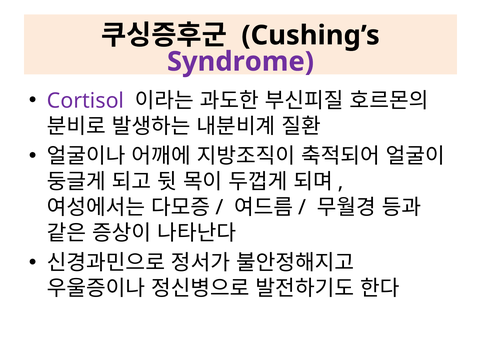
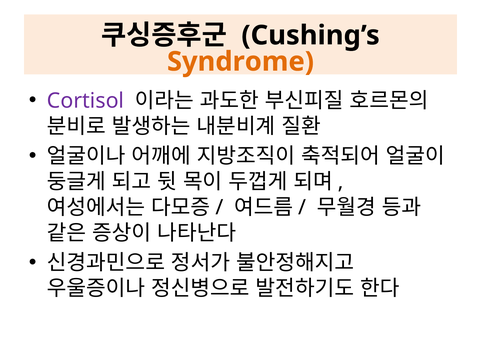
Syndrome colour: purple -> orange
